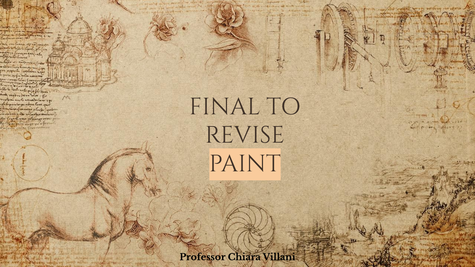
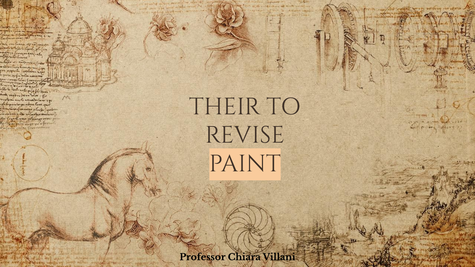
FINAL: FINAL -> THEIR
